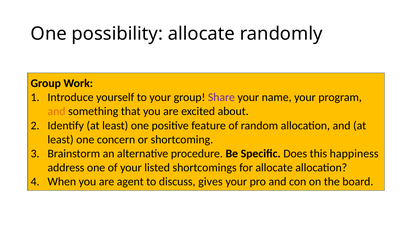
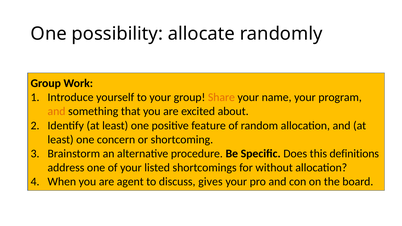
Share colour: purple -> orange
happiness: happiness -> definitions
for allocate: allocate -> without
